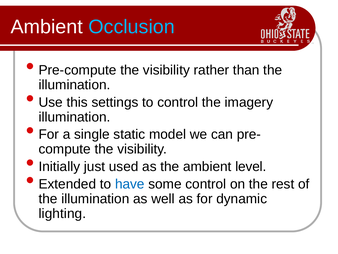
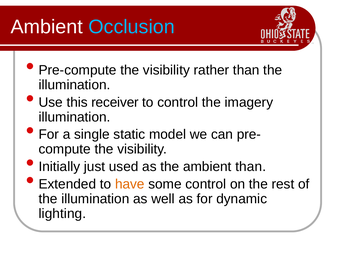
settings: settings -> receiver
ambient level: level -> than
have colour: blue -> orange
